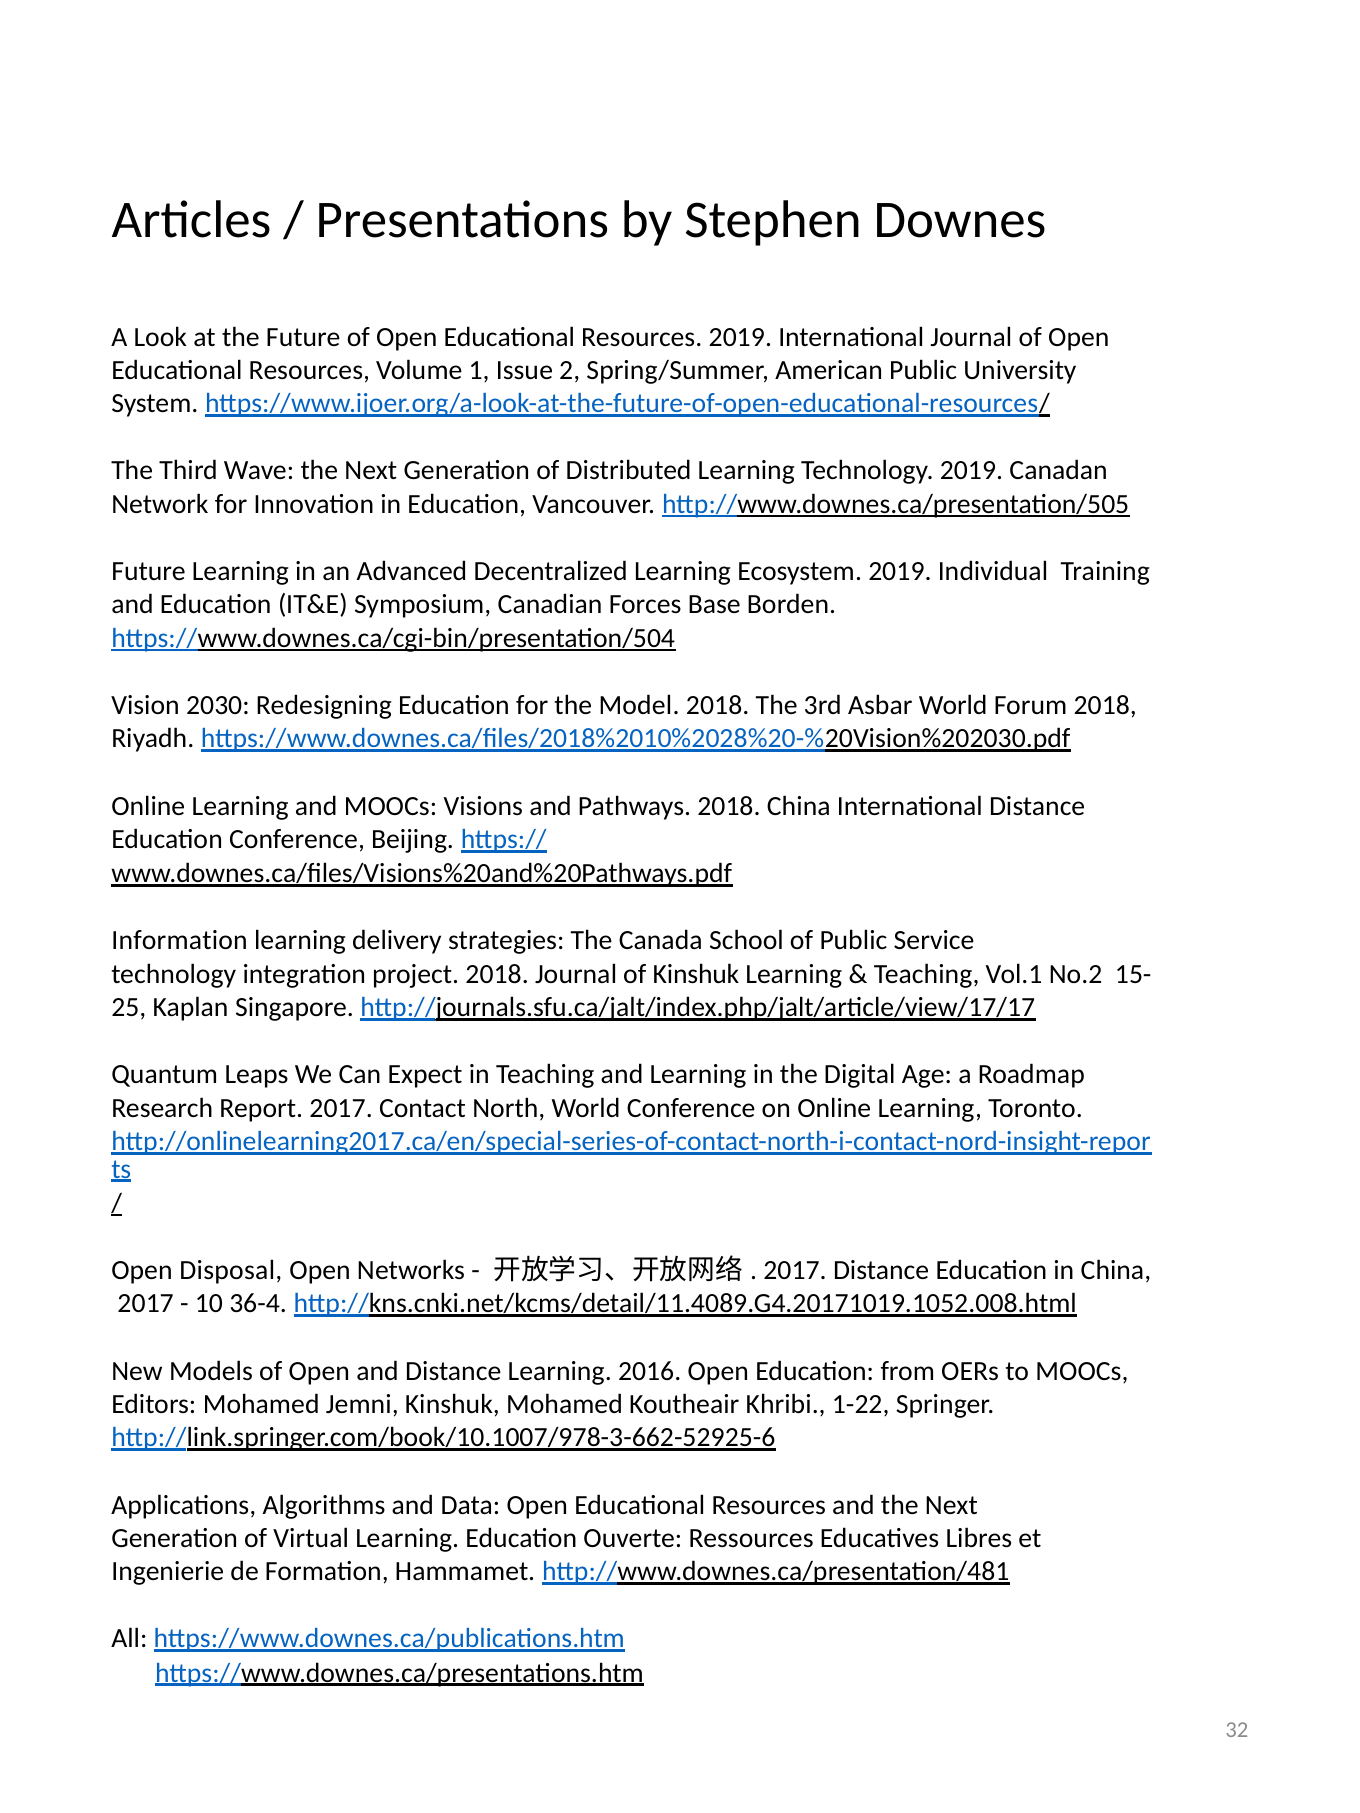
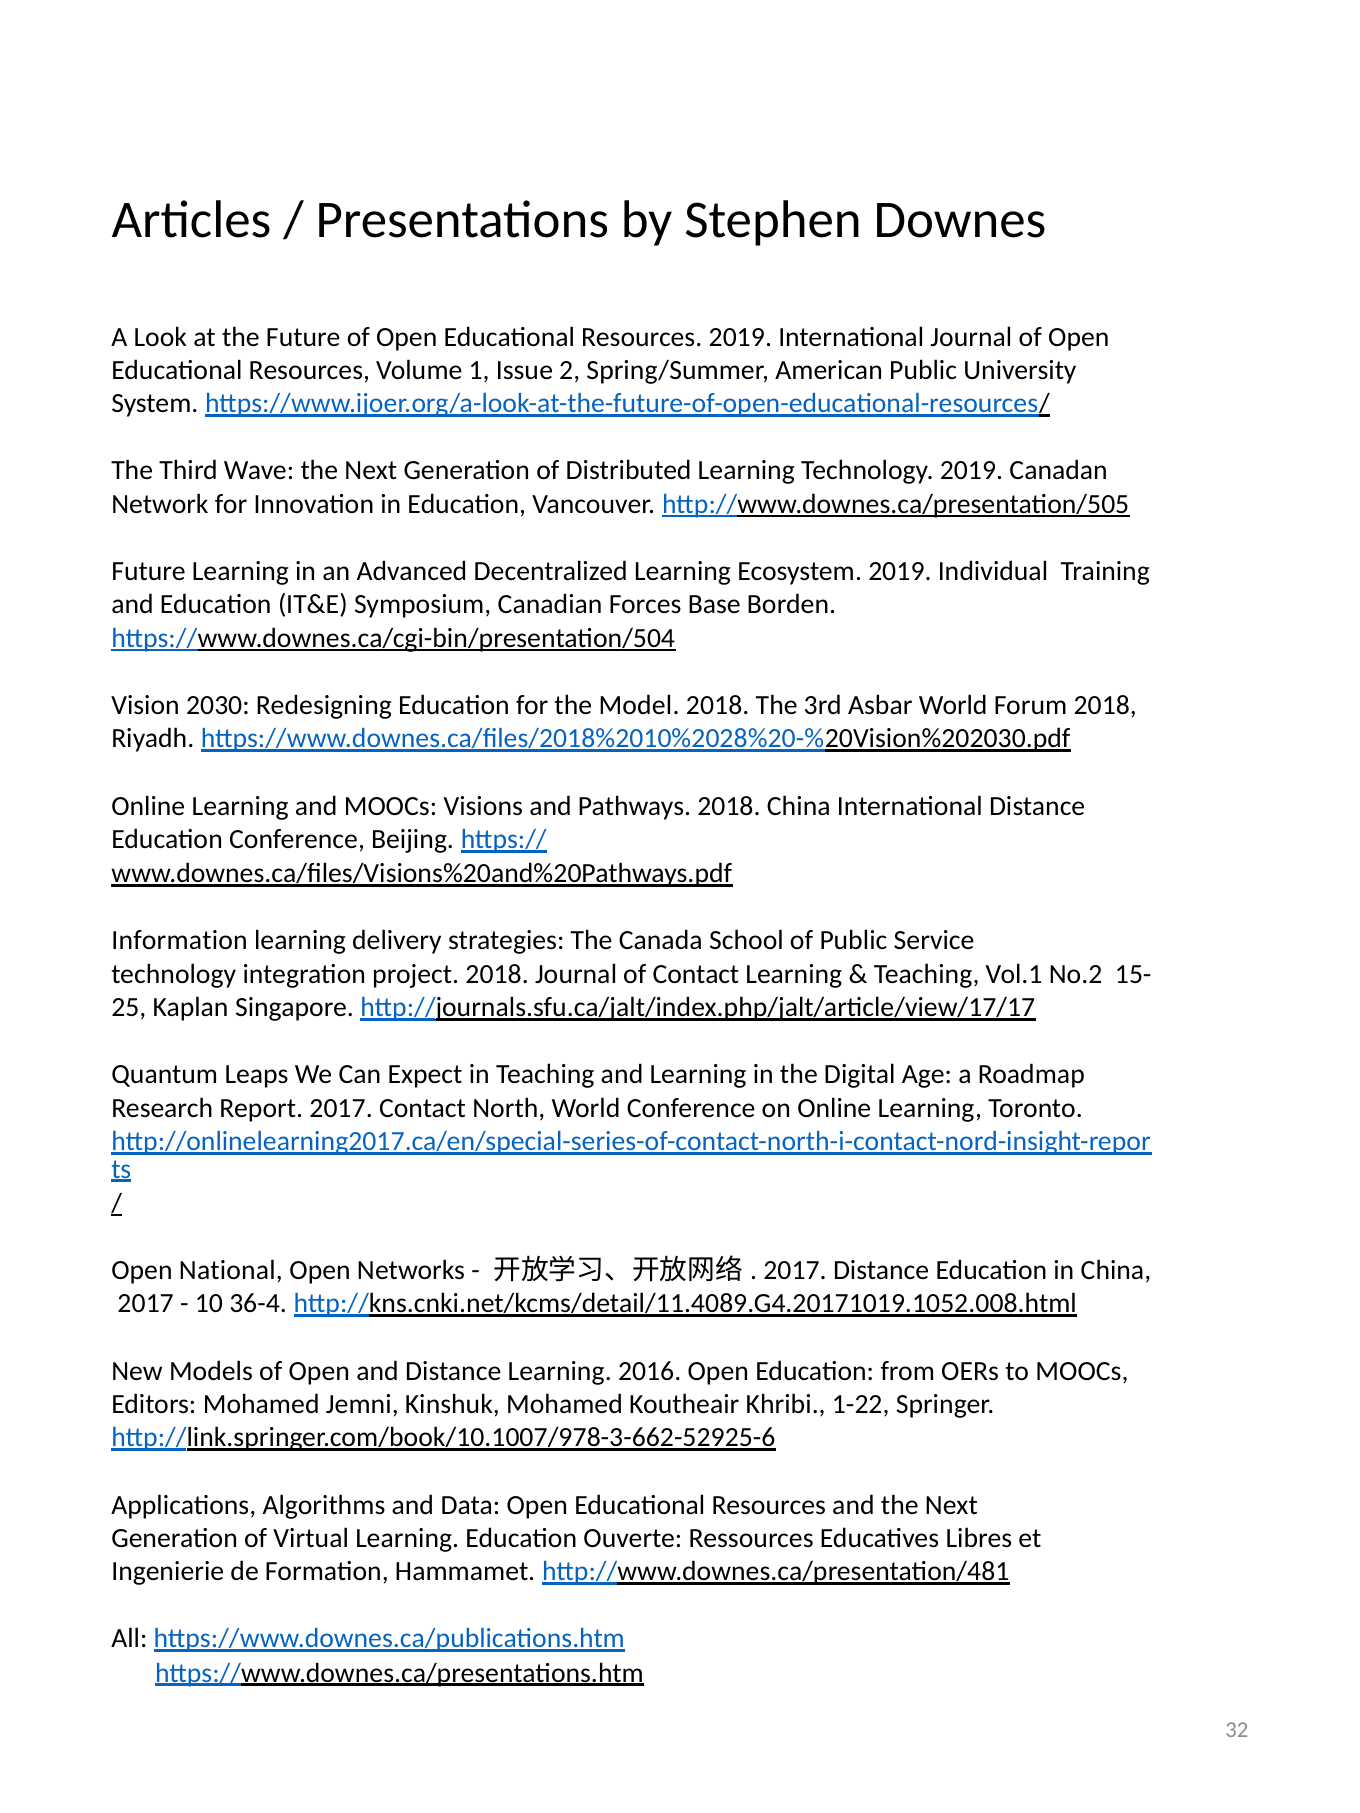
of Kinshuk: Kinshuk -> Contact
Disposal: Disposal -> National
